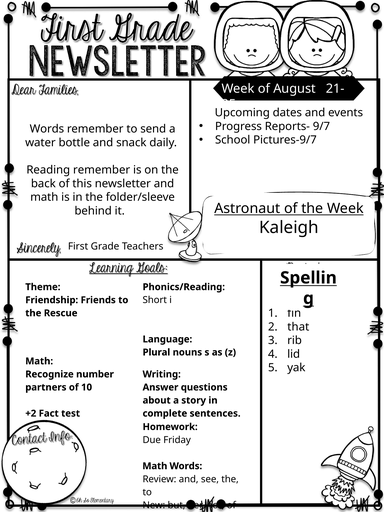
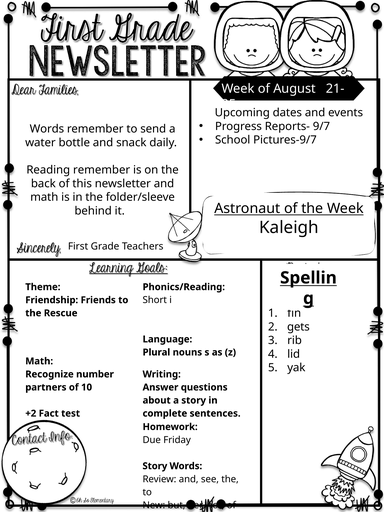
that: that -> gets
Math at (155, 466): Math -> Story
